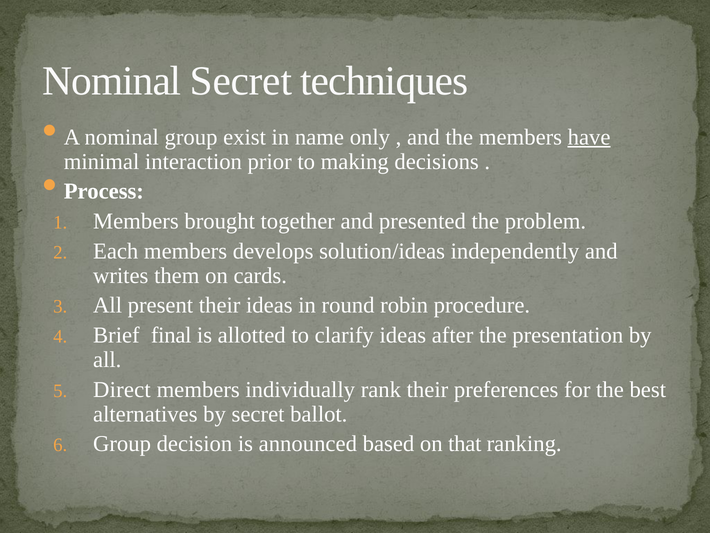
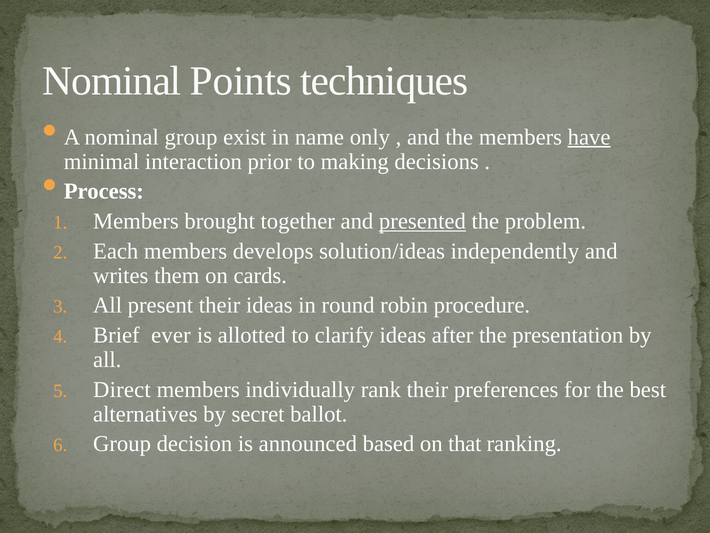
Nominal Secret: Secret -> Points
presented underline: none -> present
final: final -> ever
